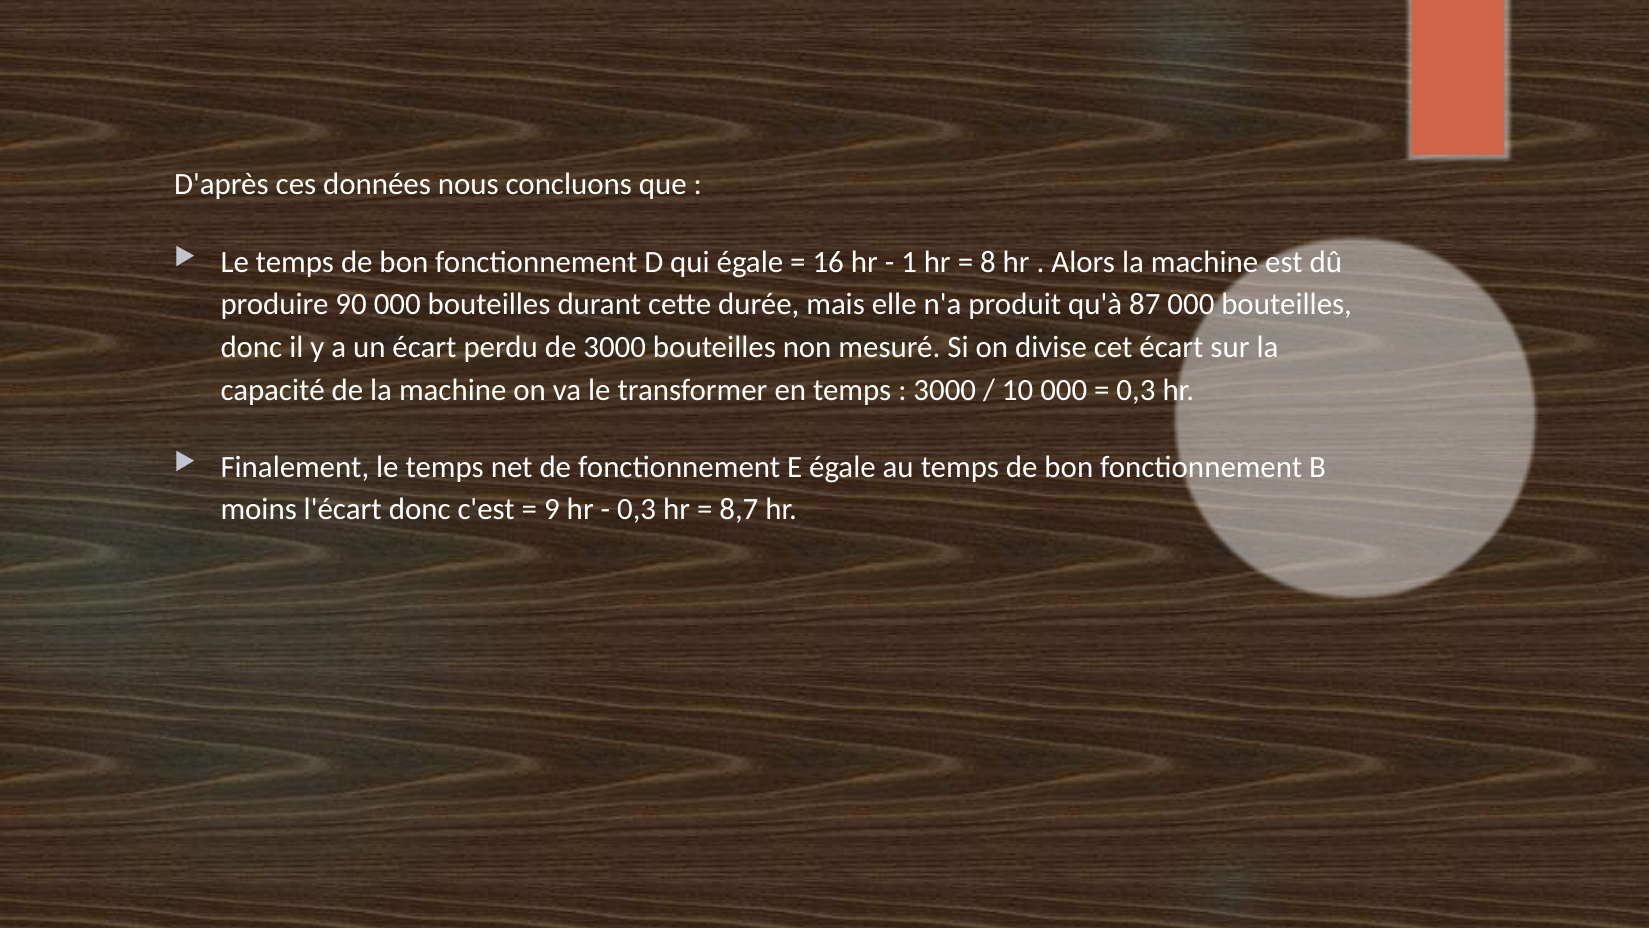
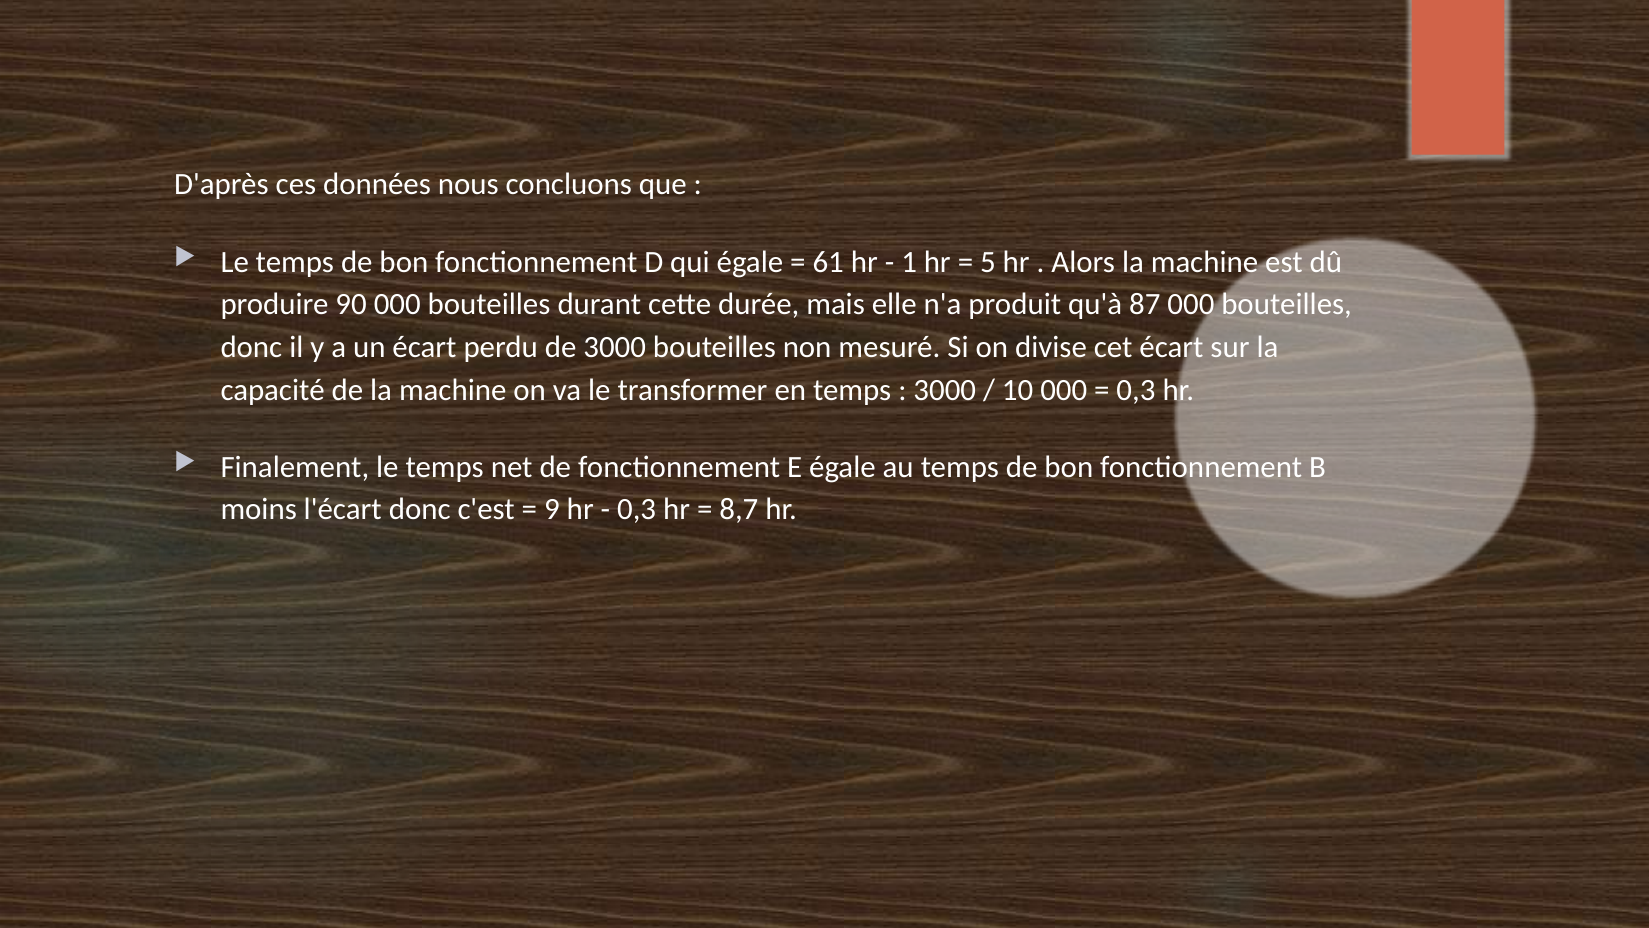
16: 16 -> 61
8: 8 -> 5
